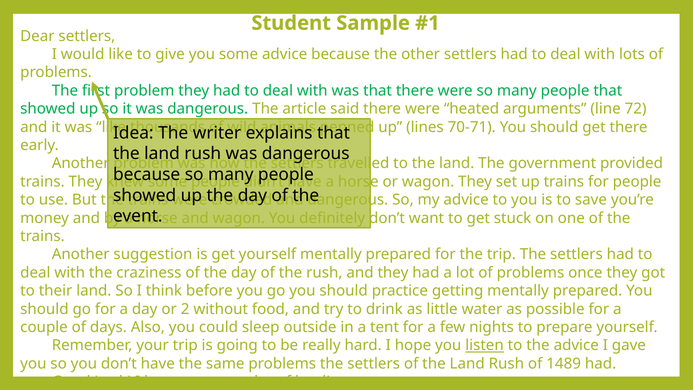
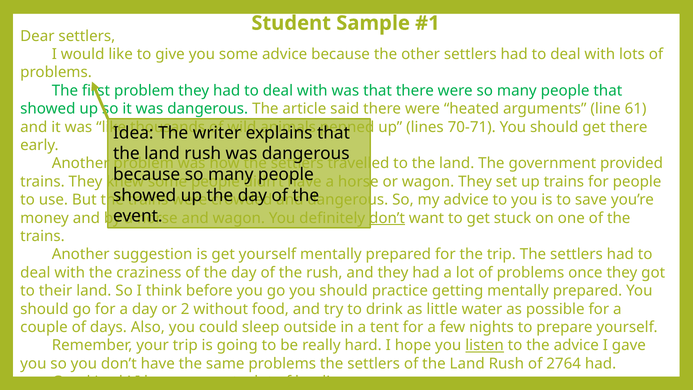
72: 72 -> 61
don’t at (387, 218) underline: none -> present
1489: 1489 -> 2764
